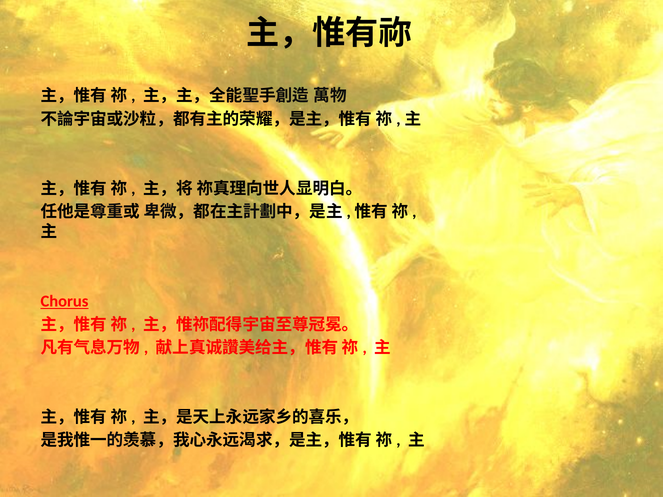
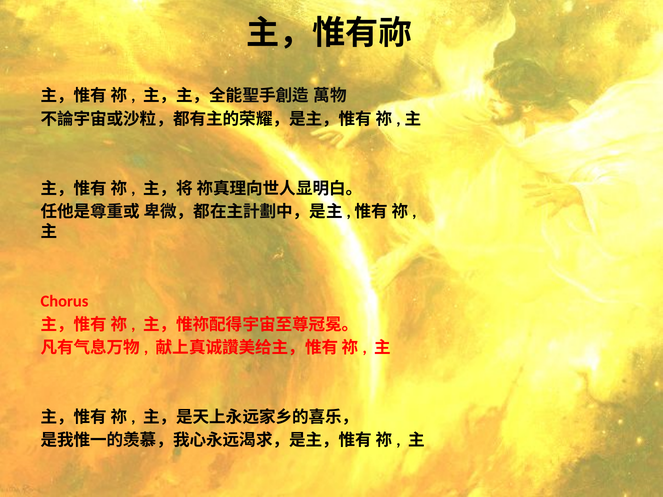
Chorus underline: present -> none
